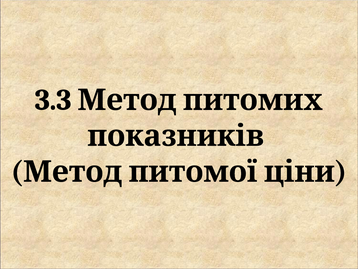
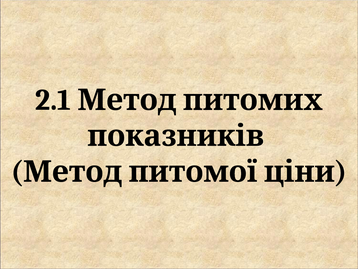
3.3: 3.3 -> 2.1
